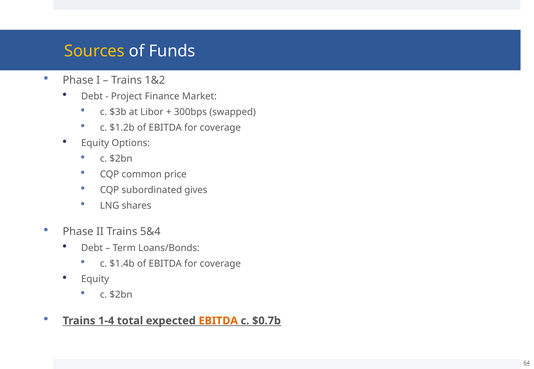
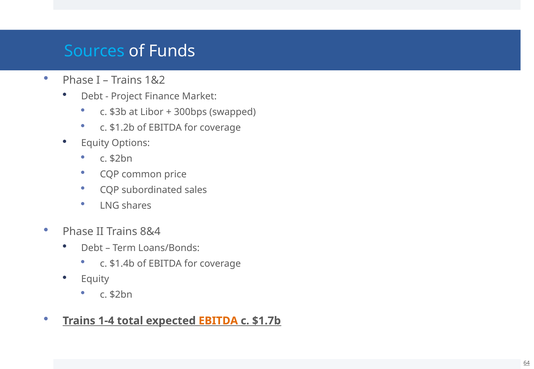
Sources colour: yellow -> light blue
gives: gives -> sales
5&4: 5&4 -> 8&4
$0.7b: $0.7b -> $1.7b
